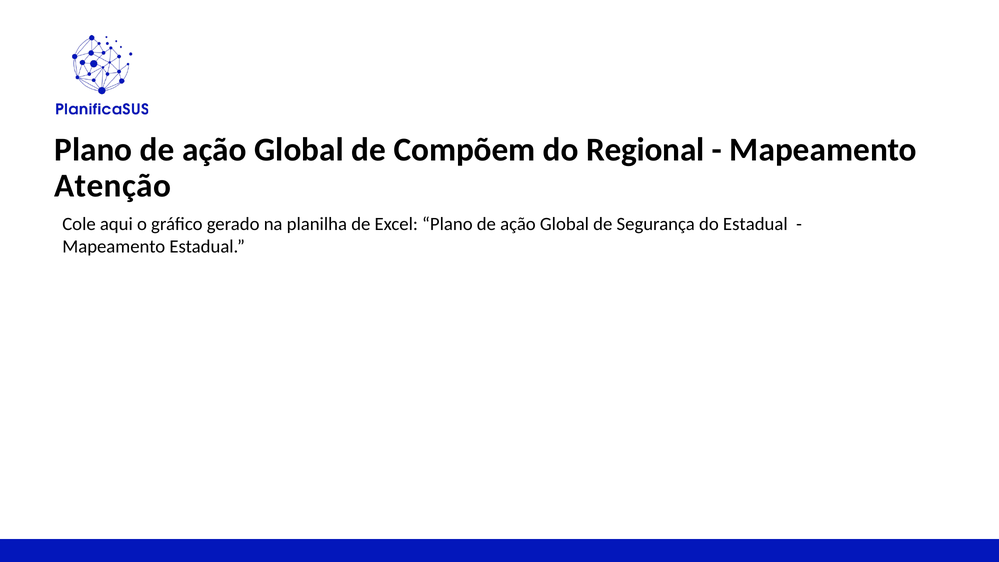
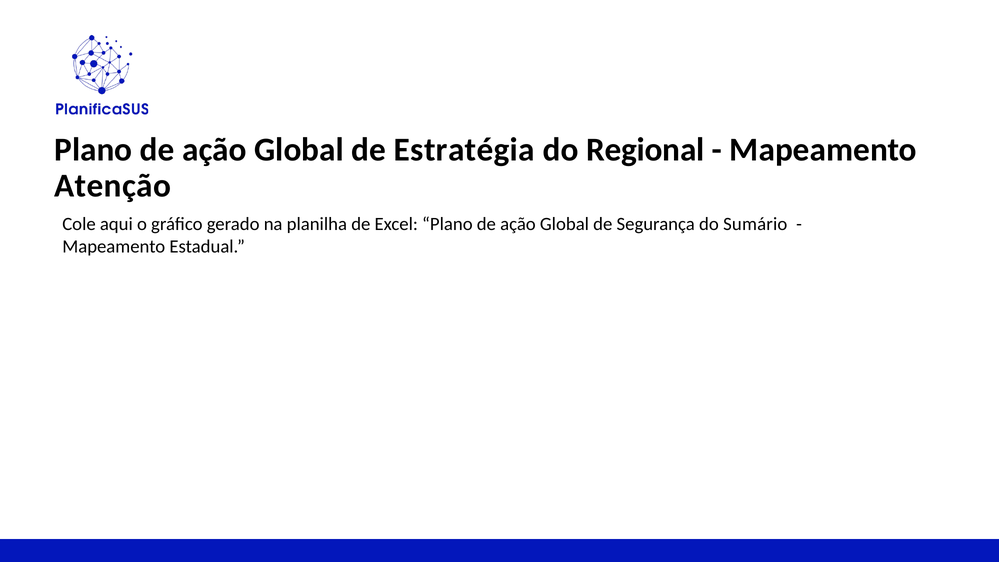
Compõem: Compõem -> Estratégia
do Estadual: Estadual -> Sumário
